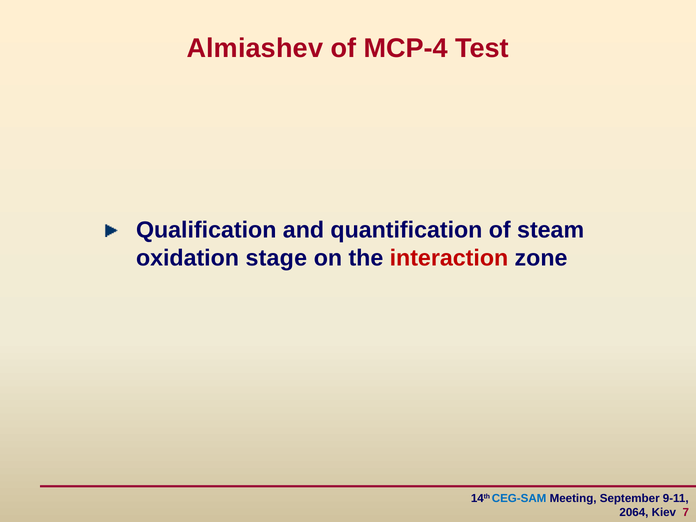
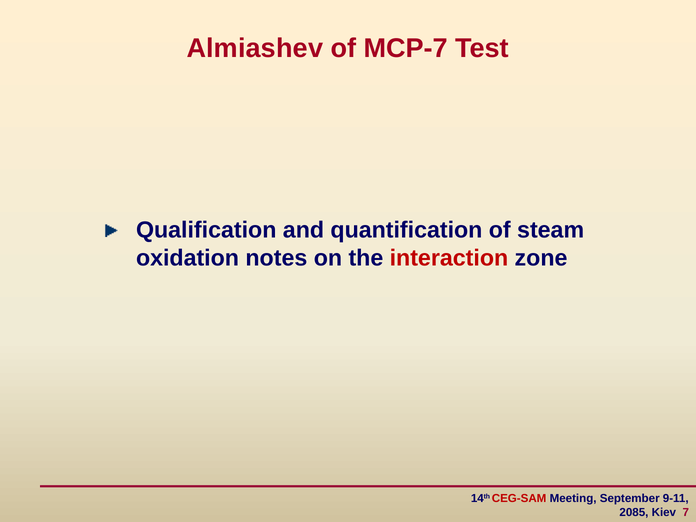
MCP-4: MCP-4 -> MCP-7
stage: stage -> notes
CEG-SAM colour: blue -> red
2064: 2064 -> 2085
